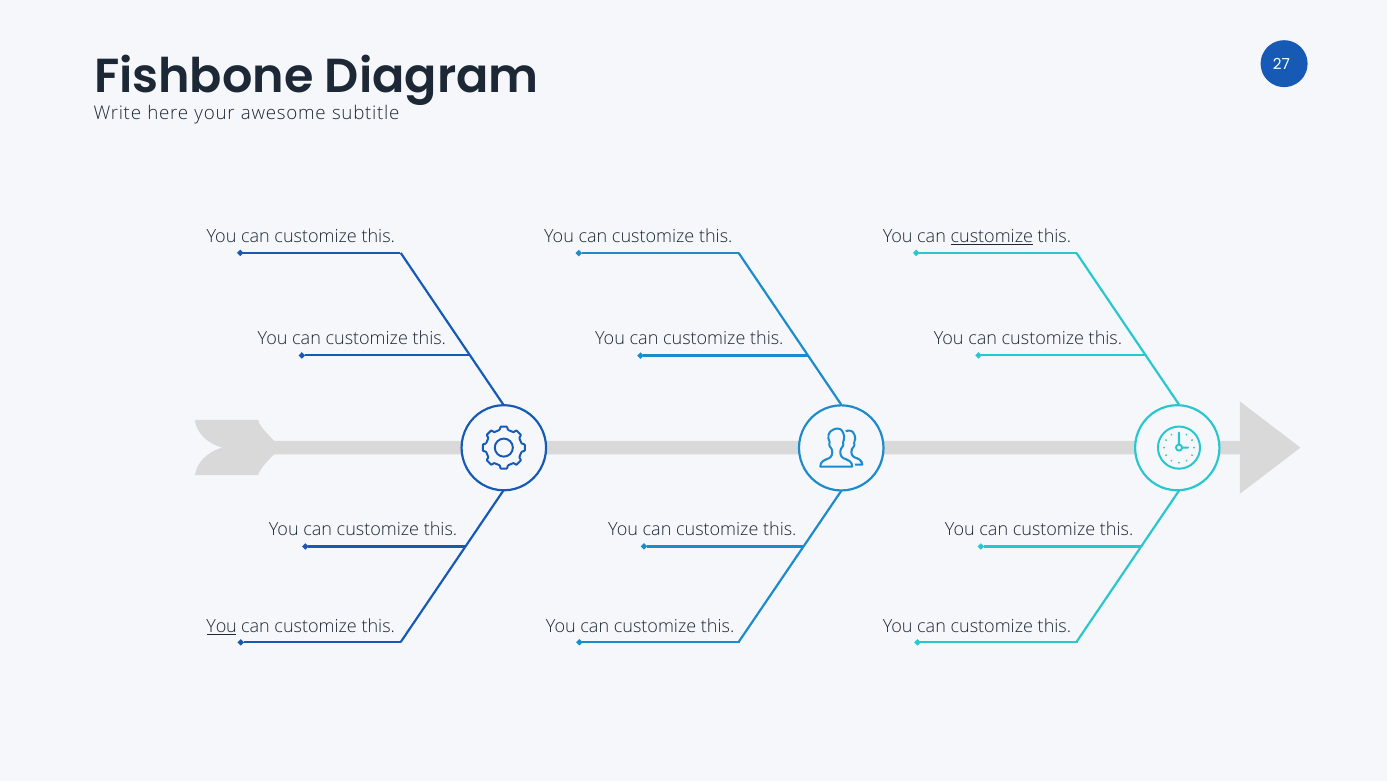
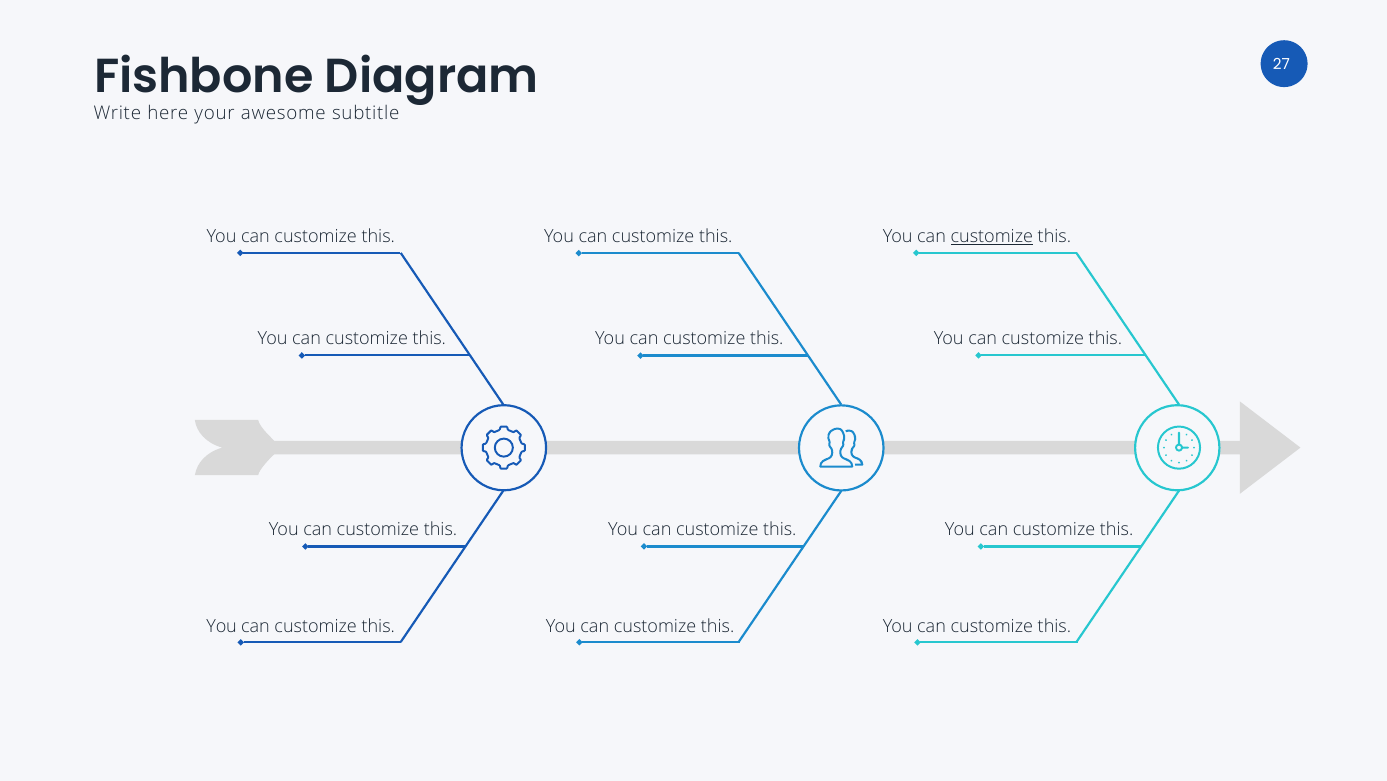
You at (222, 626) underline: present -> none
